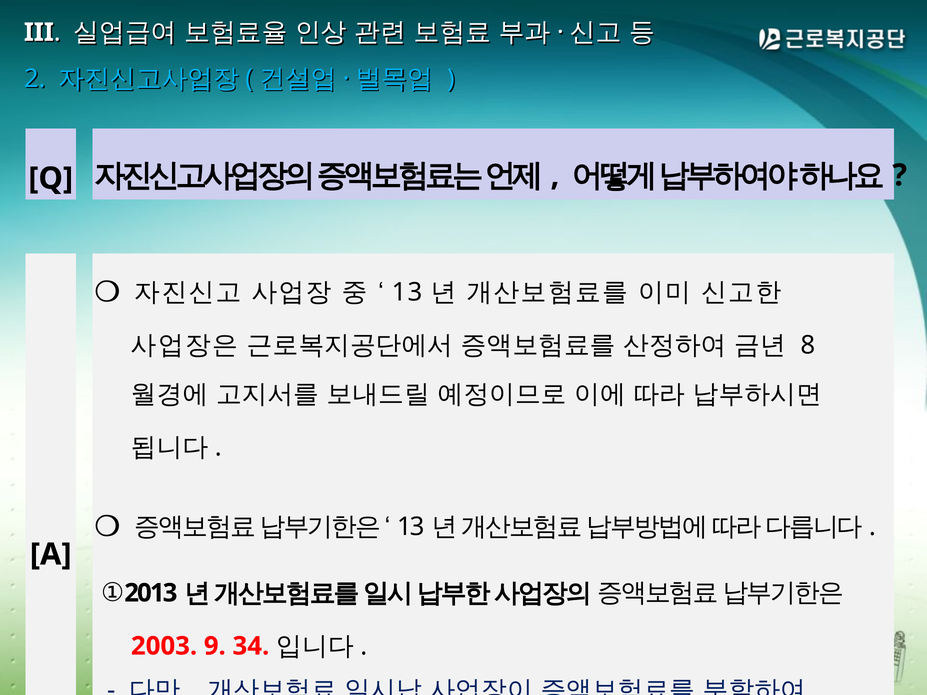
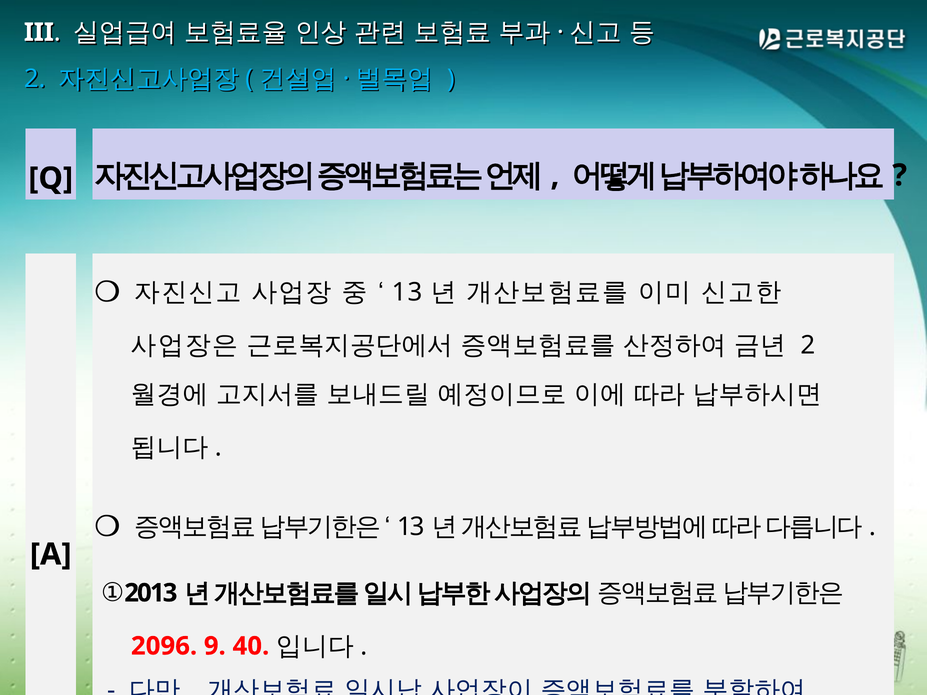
8 at (808, 345): 8 -> 2
2003: 2003 -> 2096
34: 34 -> 40
